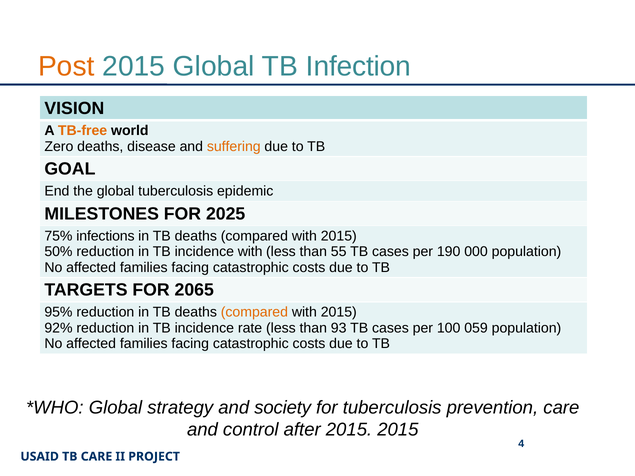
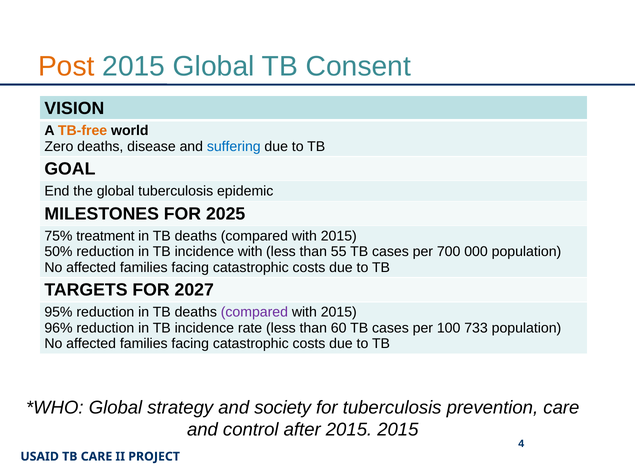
Infection: Infection -> Consent
suffering colour: orange -> blue
infections: infections -> treatment
190: 190 -> 700
2065: 2065 -> 2027
compared at (254, 312) colour: orange -> purple
92%: 92% -> 96%
93: 93 -> 60
059: 059 -> 733
